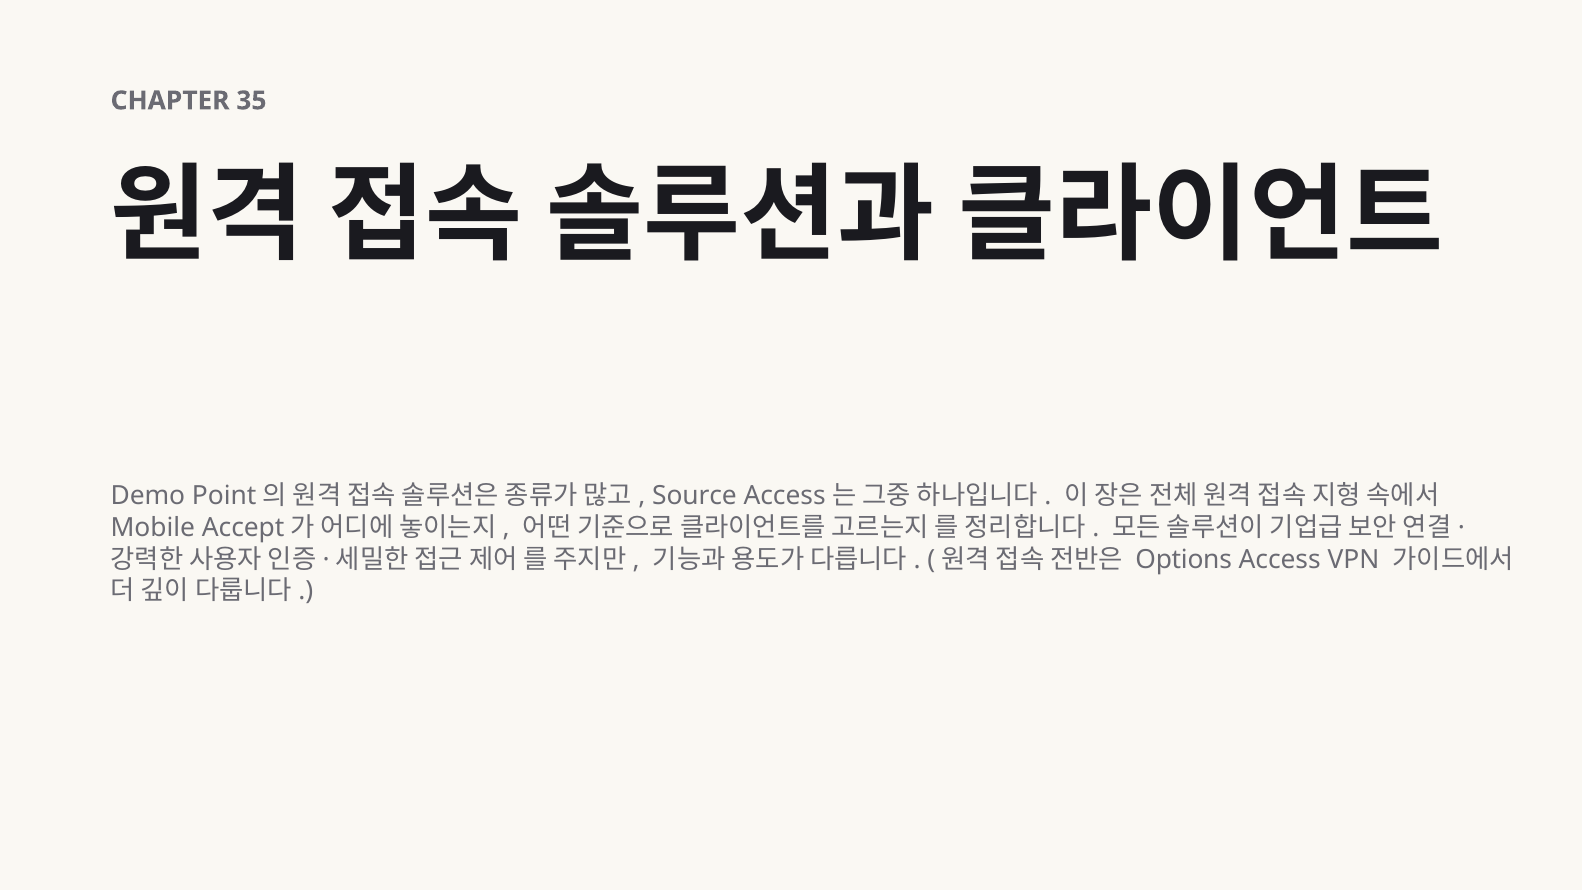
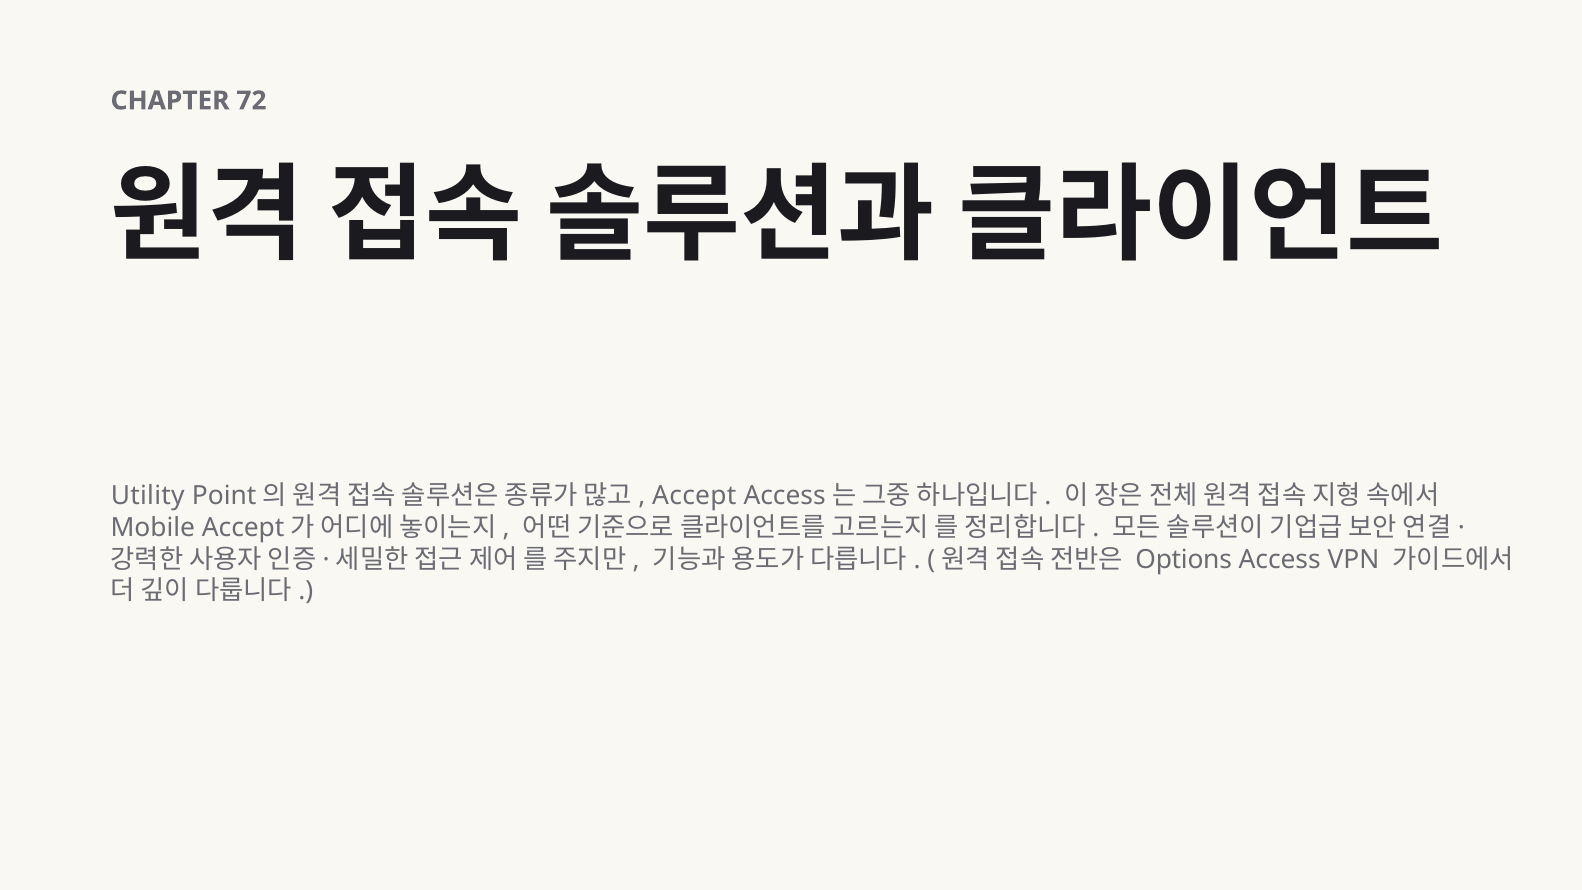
35: 35 -> 72
Demo: Demo -> Utility
Source at (694, 496): Source -> Accept
